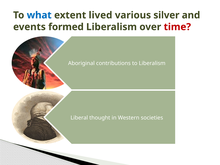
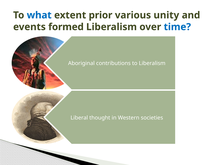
lived: lived -> prior
silver: silver -> unity
time colour: red -> blue
